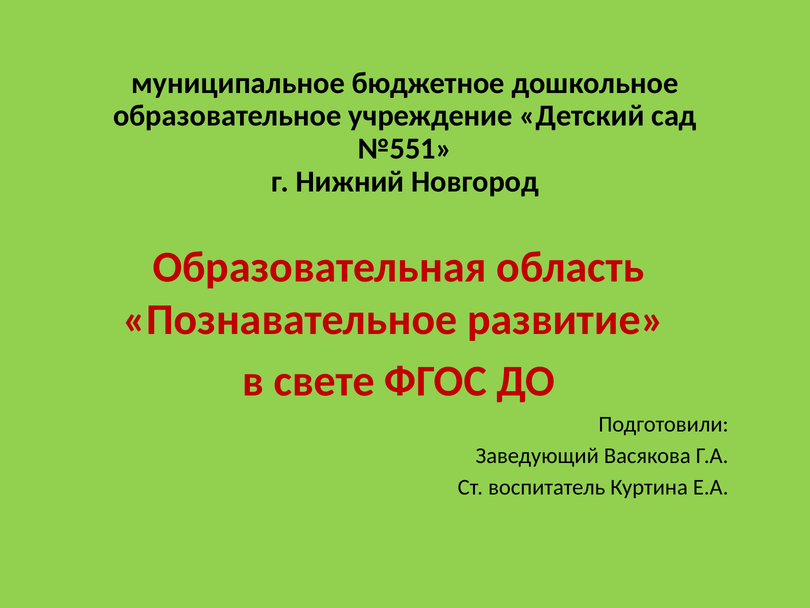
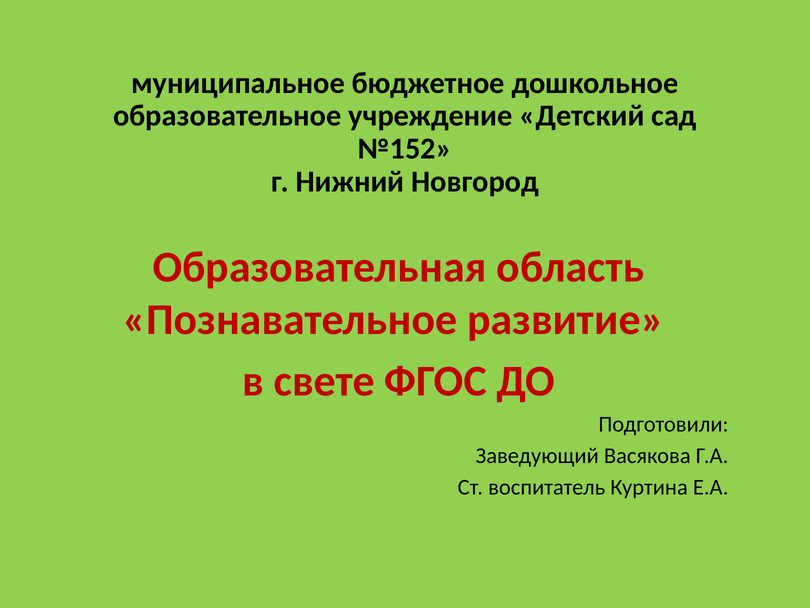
№551: №551 -> №152
